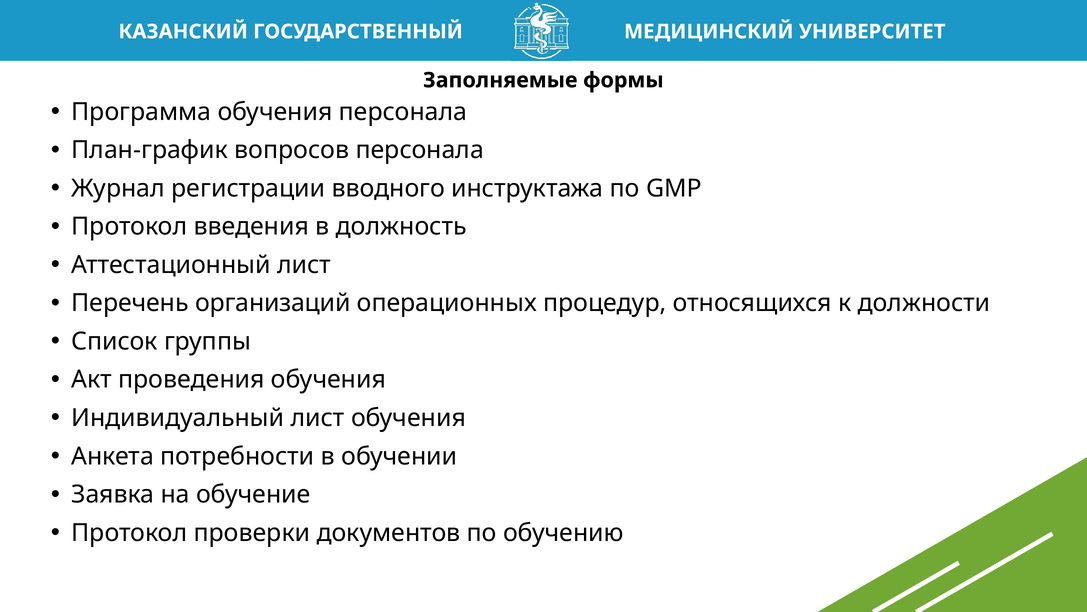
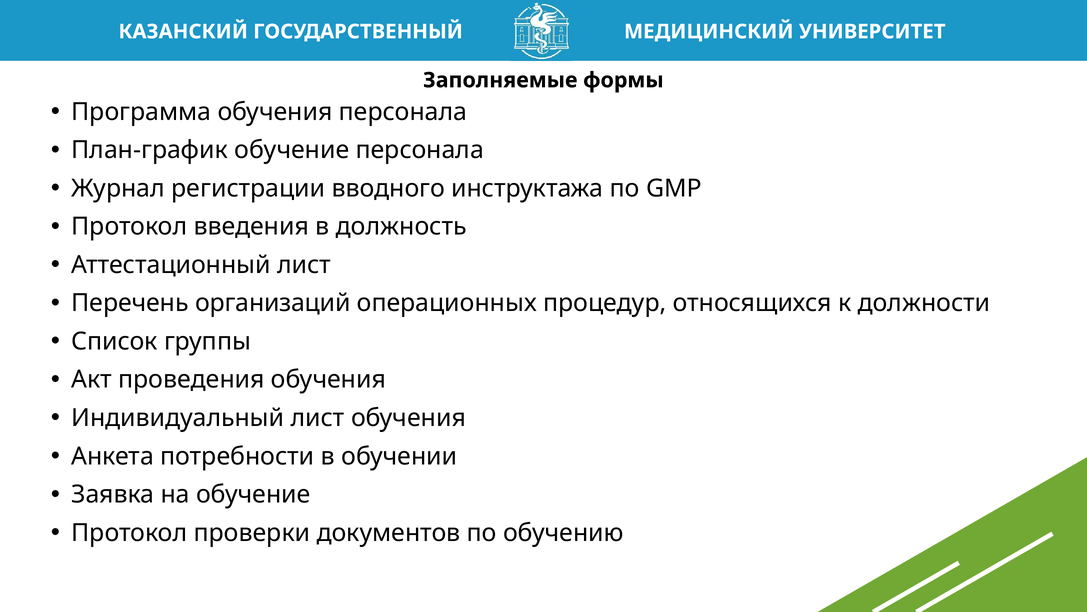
План-график вопросов: вопросов -> обучение
